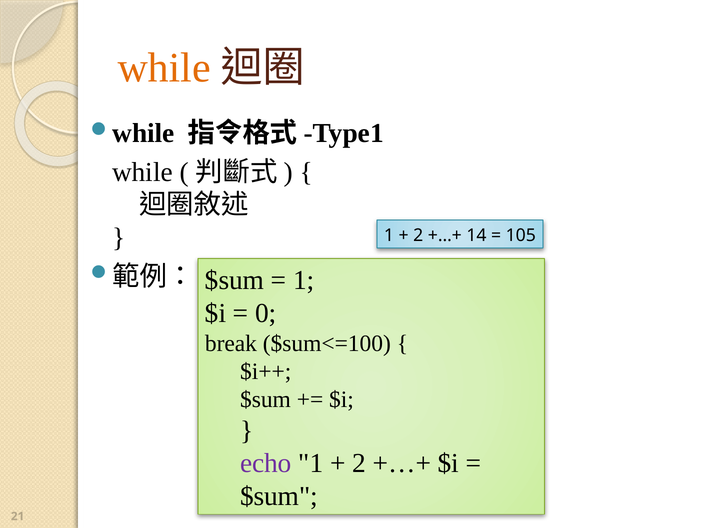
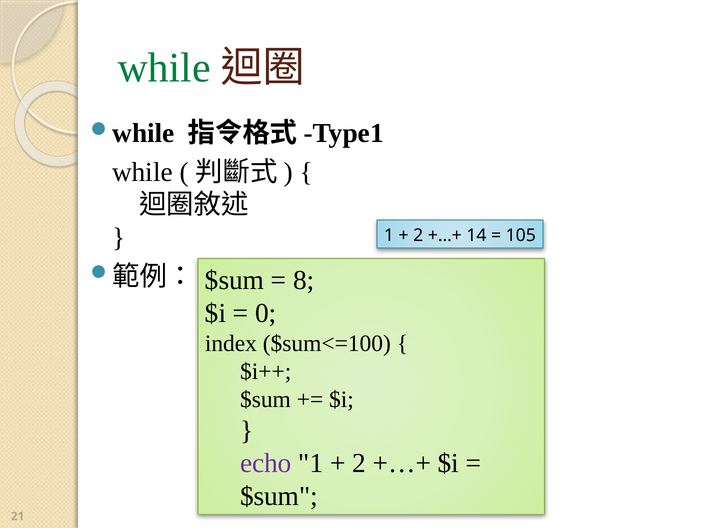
while at (164, 68) colour: orange -> green
1 at (304, 280): 1 -> 8
break: break -> index
